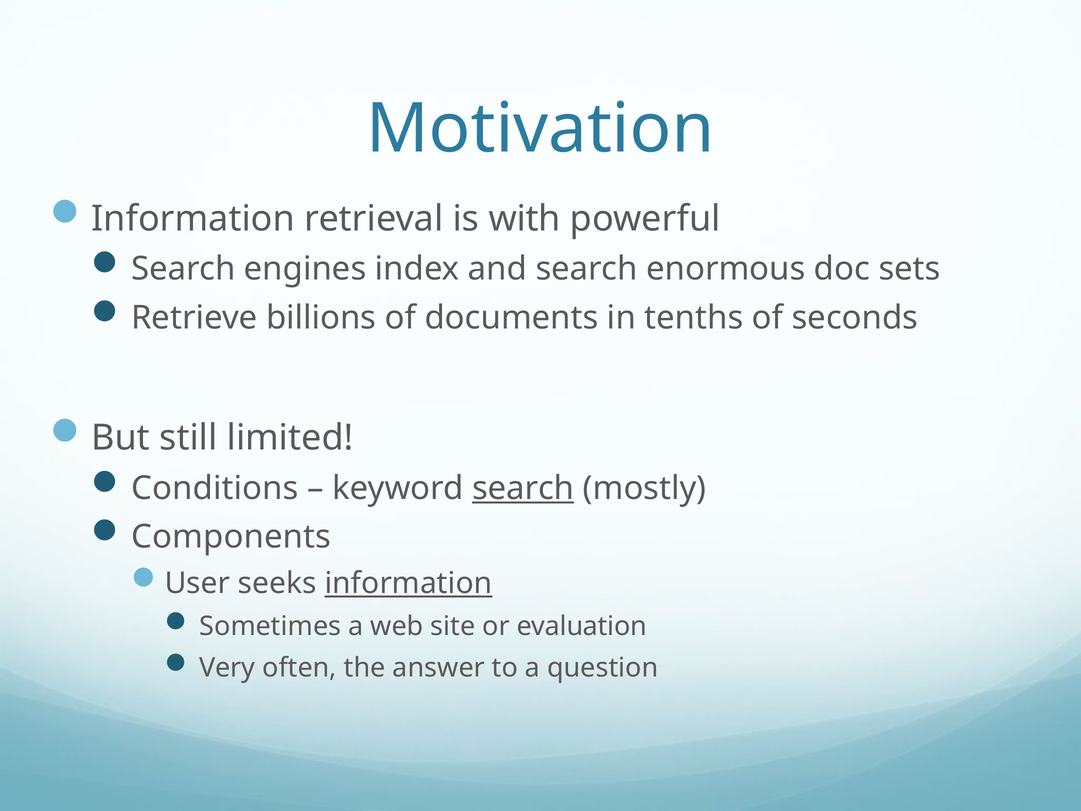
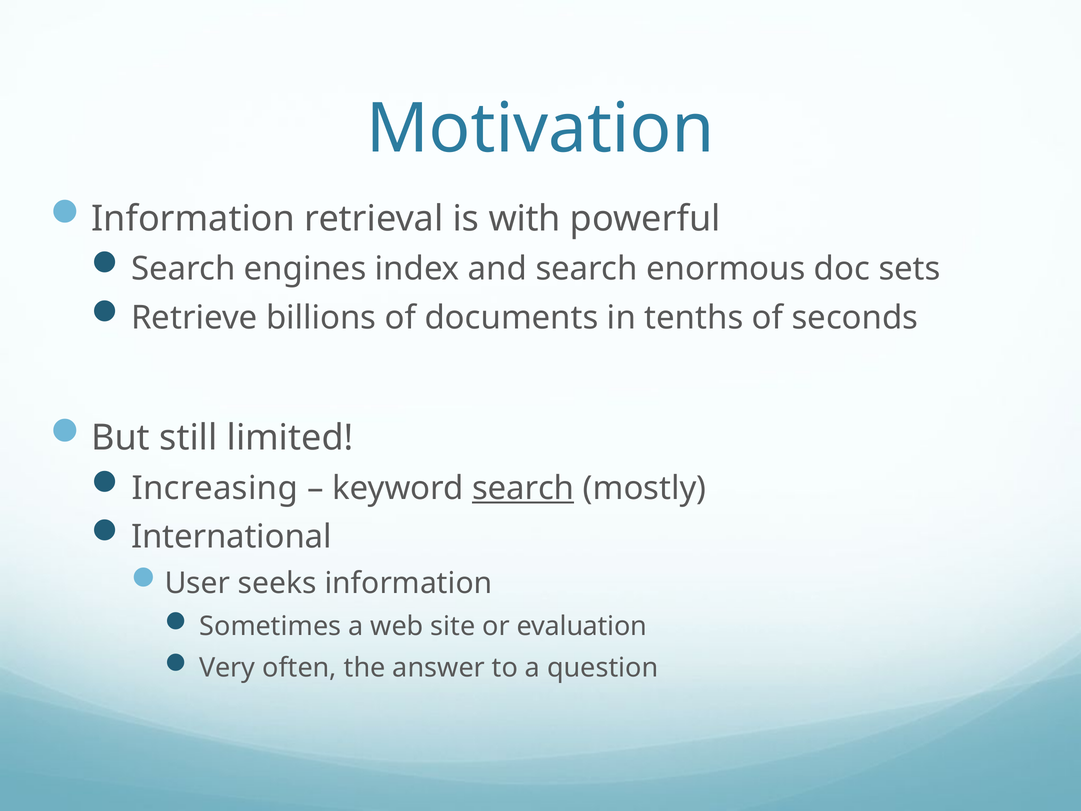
Conditions: Conditions -> Increasing
Components: Components -> International
information at (408, 583) underline: present -> none
